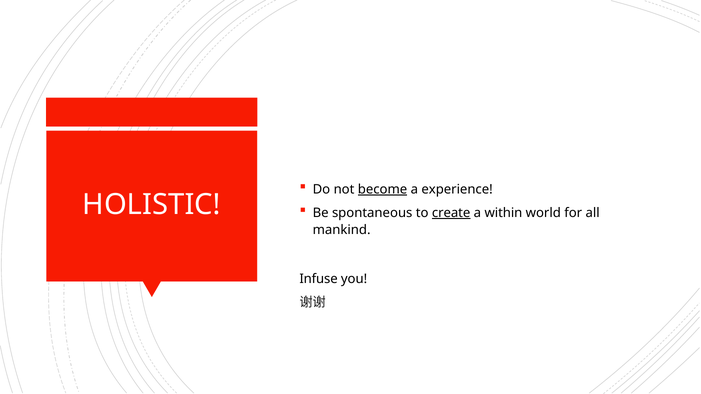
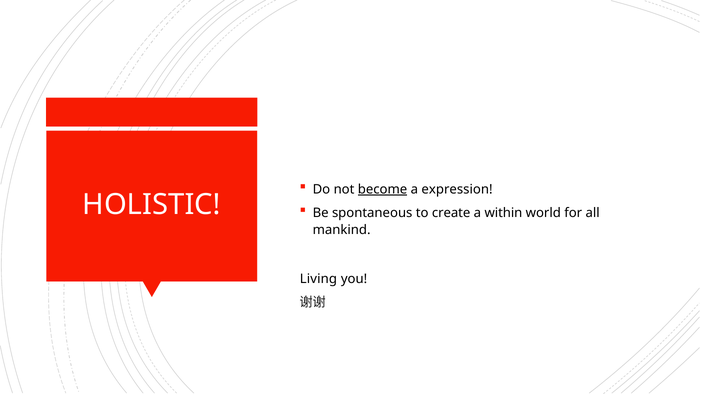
experience: experience -> expression
create underline: present -> none
Infuse: Infuse -> Living
